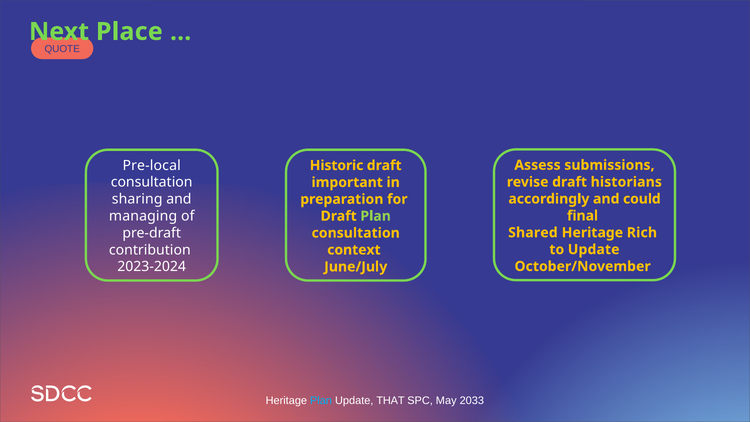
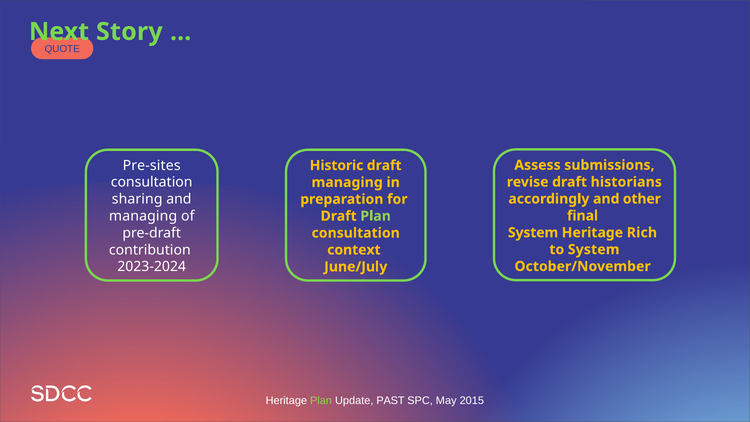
Place: Place -> Story
Pre-local: Pre-local -> Pre-sites
important at (347, 182): important -> managing
could: could -> other
Shared at (533, 233): Shared -> System
to Update: Update -> System
Plan at (321, 400) colour: light blue -> light green
THAT: THAT -> PAST
2033: 2033 -> 2015
